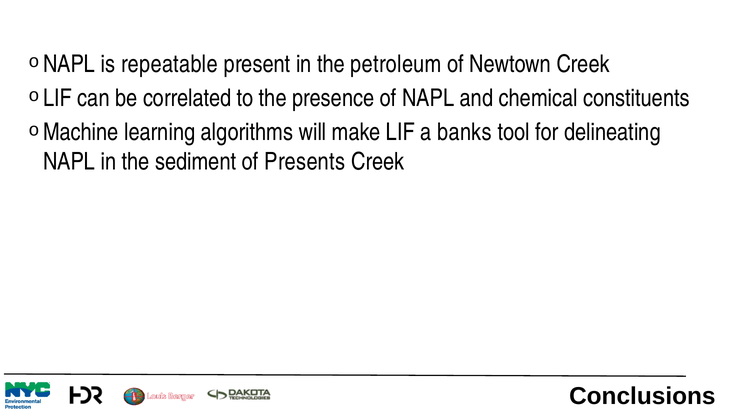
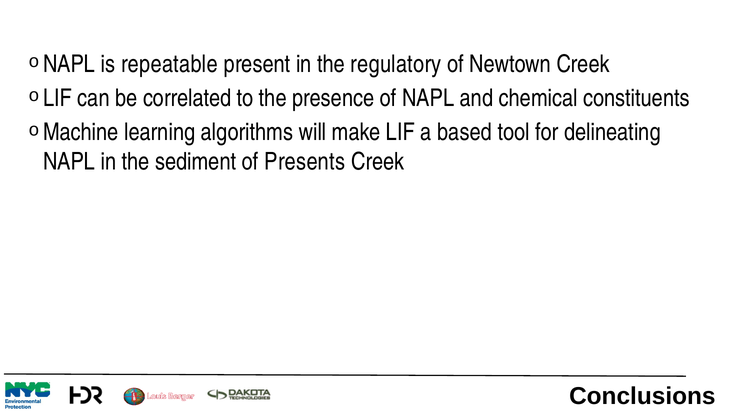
petroleum: petroleum -> regulatory
banks: banks -> based
